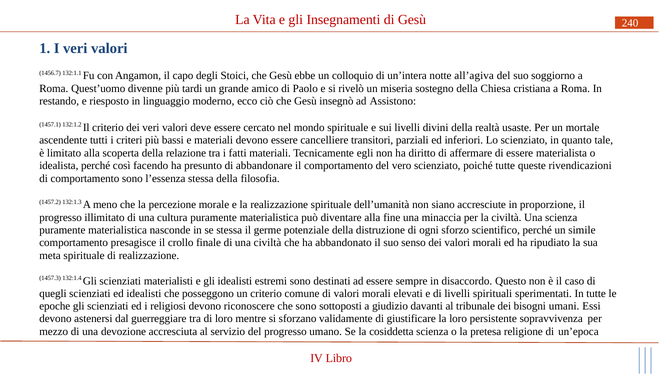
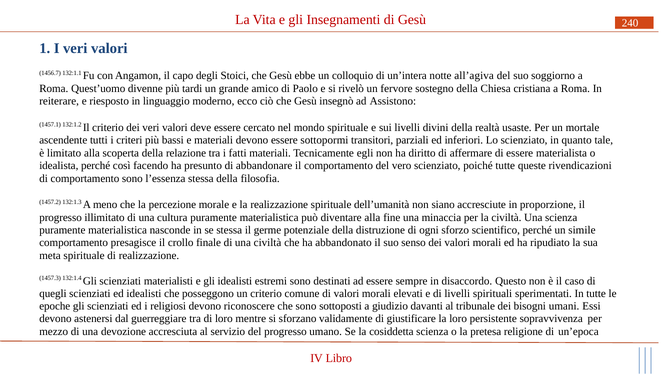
miseria: miseria -> fervore
restando: restando -> reiterare
cancelliere: cancelliere -> sottopormi
